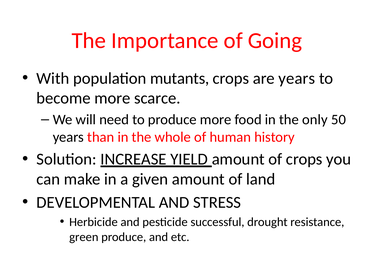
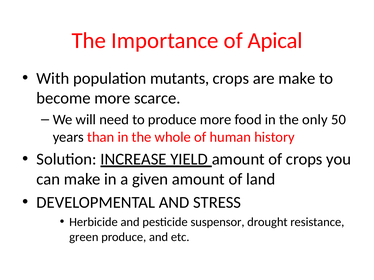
Going: Going -> Apical
are years: years -> make
successful: successful -> suspensor
